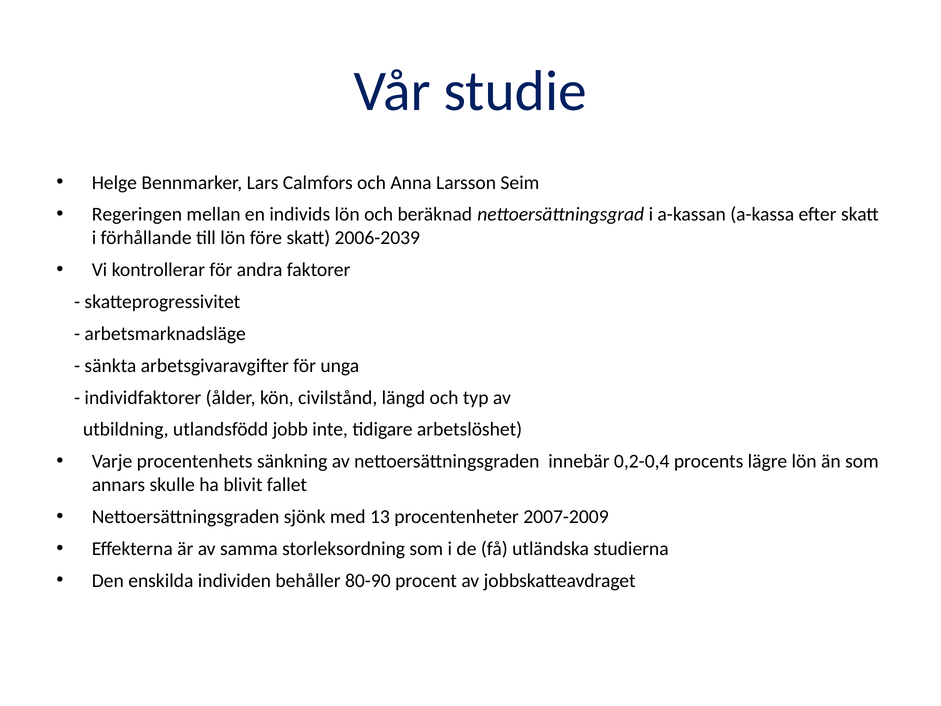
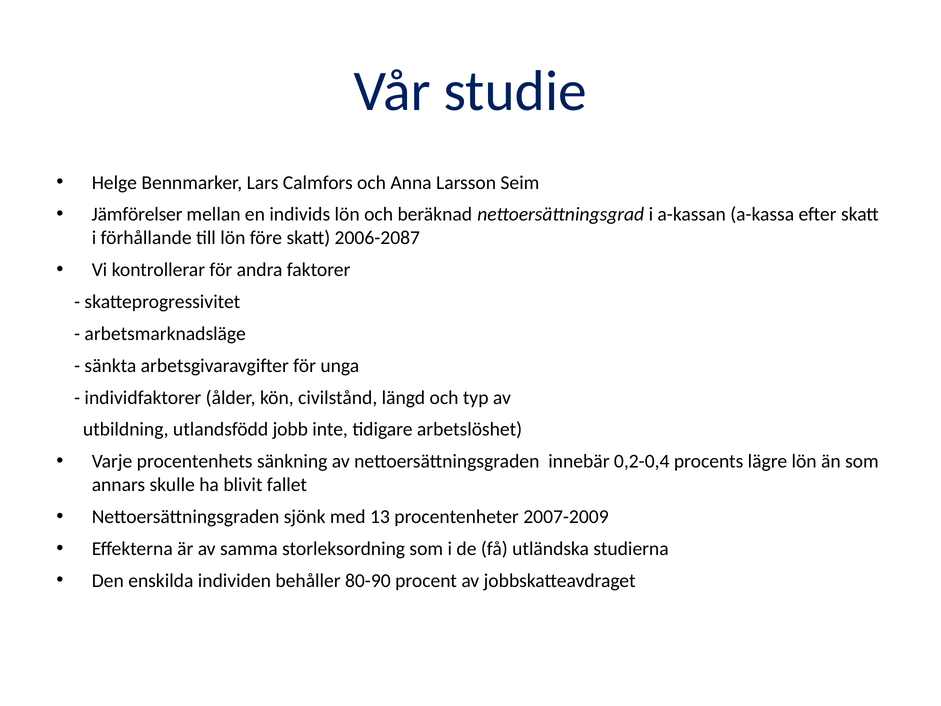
Regeringen: Regeringen -> Jämförelser
2006-2039: 2006-2039 -> 2006-2087
